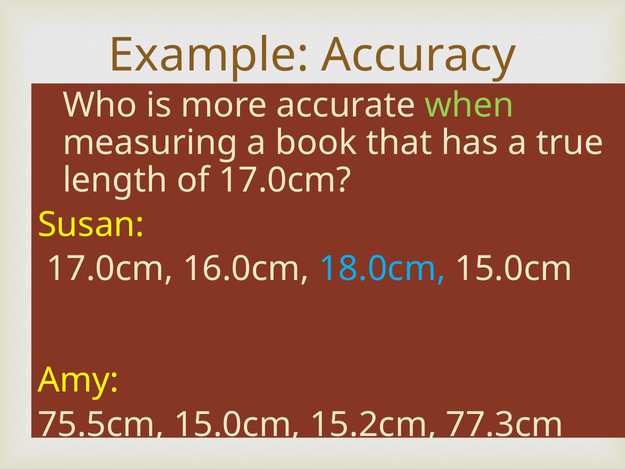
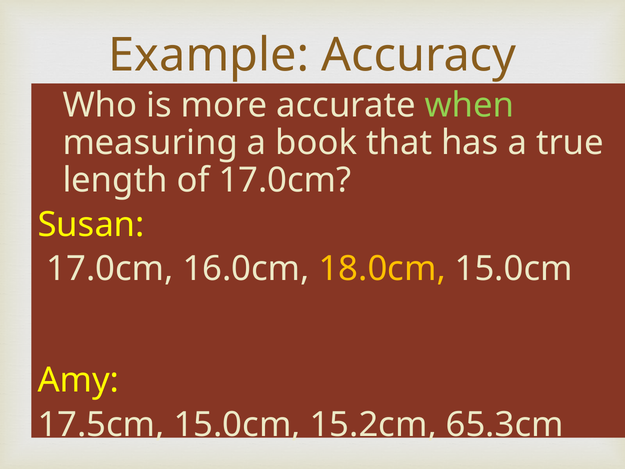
18.0cm colour: light blue -> yellow
75.5cm: 75.5cm -> 17.5cm
77.3cm: 77.3cm -> 65.3cm
